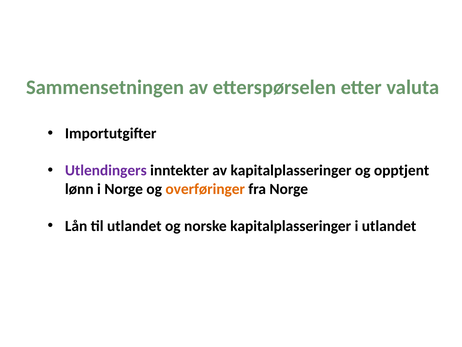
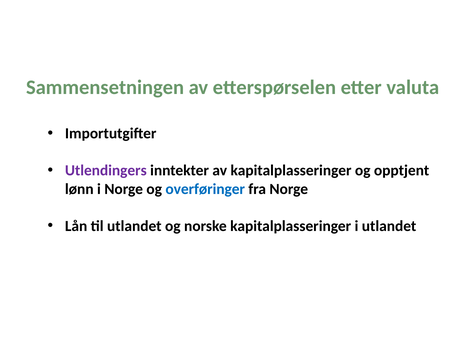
overføringer colour: orange -> blue
